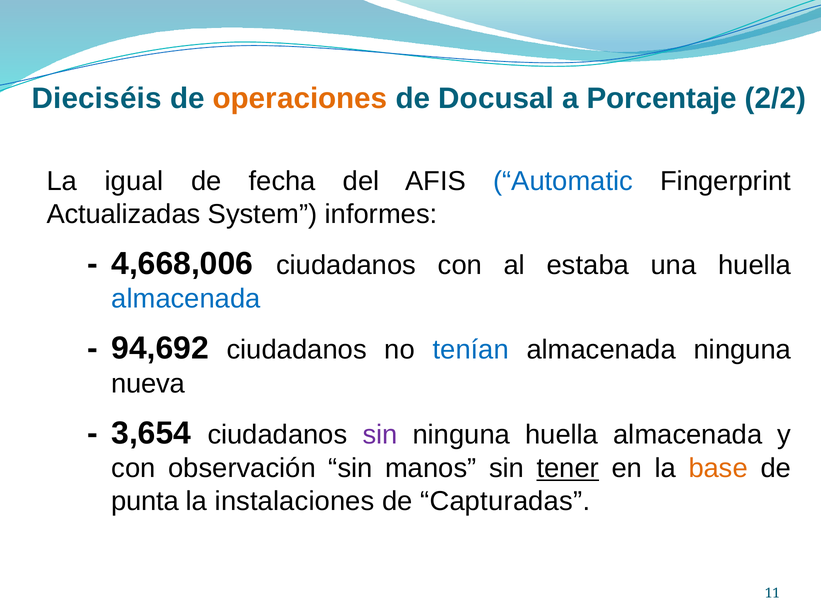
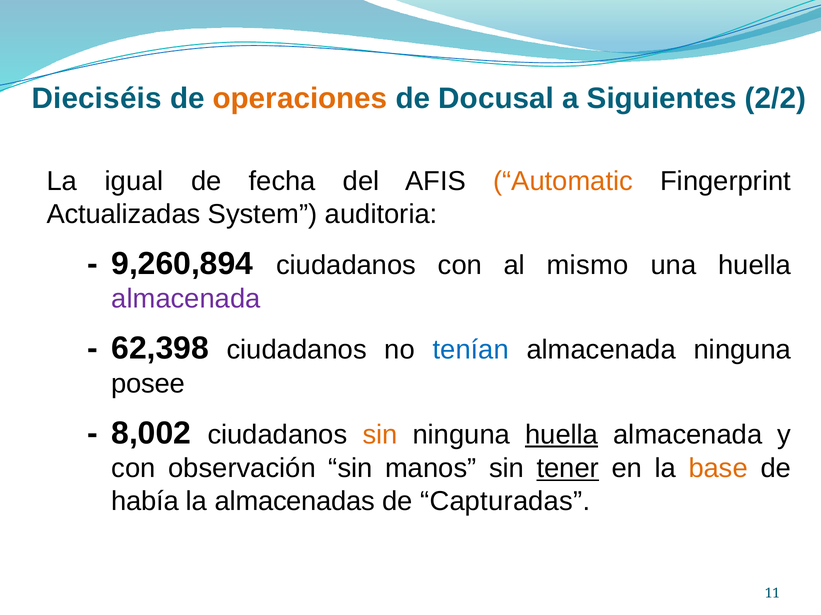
Porcentaje: Porcentaje -> Siguientes
Automatic colour: blue -> orange
informes: informes -> auditoria
4,668,006: 4,668,006 -> 9,260,894
estaba: estaba -> mismo
almacenada at (186, 299) colour: blue -> purple
94,692: 94,692 -> 62,398
nueva: nueva -> posee
3,654: 3,654 -> 8,002
sin at (380, 435) colour: purple -> orange
huella at (562, 435) underline: none -> present
punta: punta -> había
instalaciones: instalaciones -> almacenadas
